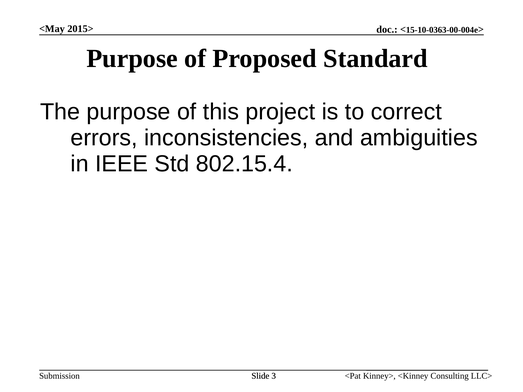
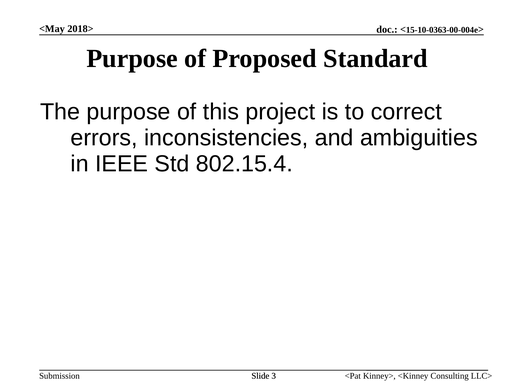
2015>: 2015> -> 2018>
